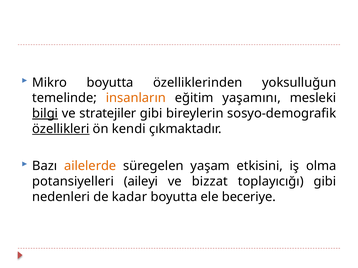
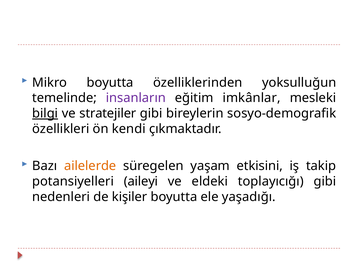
insanların colour: orange -> purple
yaşamını: yaşamını -> imkânlar
özellikleri underline: present -> none
olma: olma -> takip
bizzat: bizzat -> eldeki
kadar: kadar -> kişiler
beceriye: beceriye -> yaşadığı
